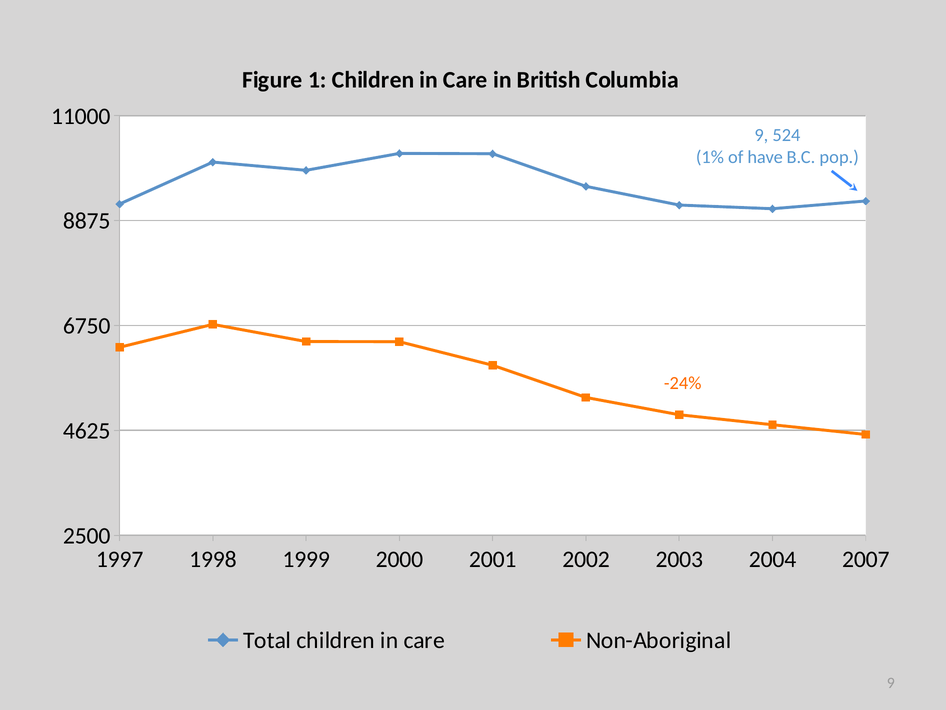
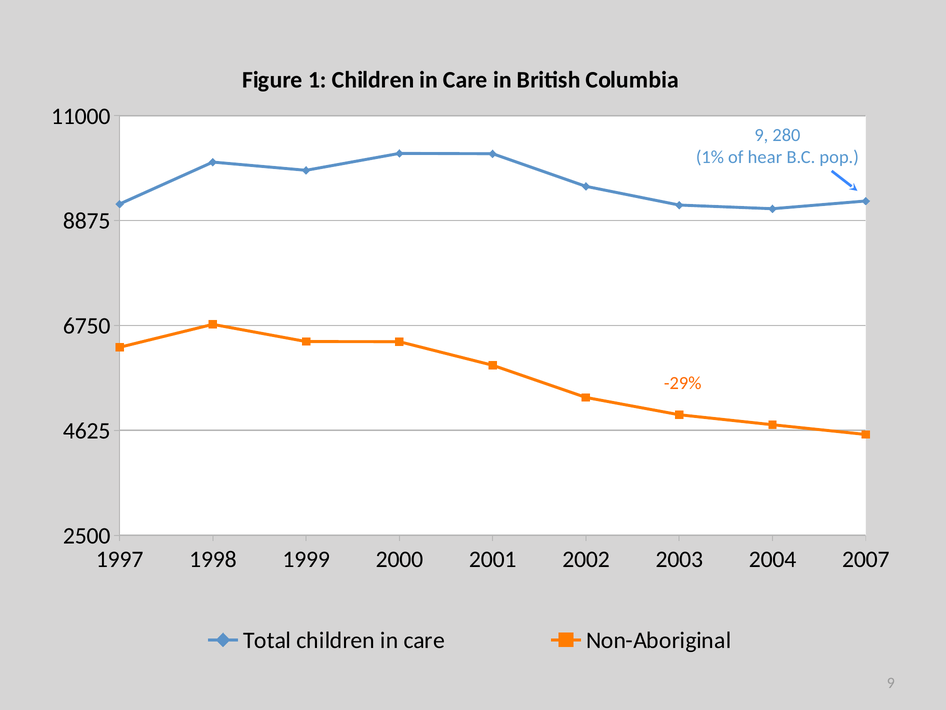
524: 524 -> 280
have: have -> hear
-24%: -24% -> -29%
